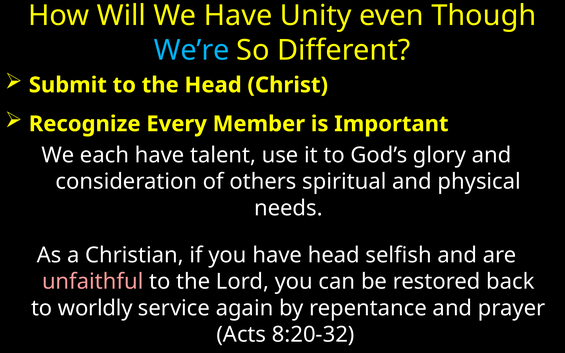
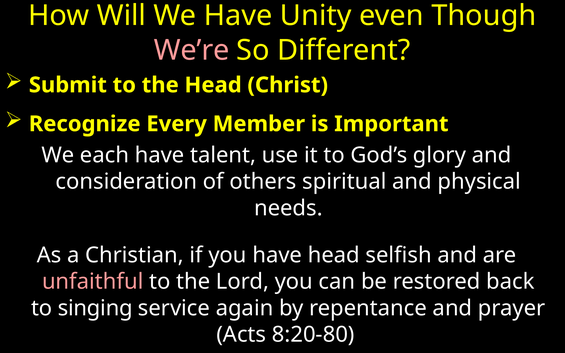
We’re colour: light blue -> pink
worldly: worldly -> singing
8:20-32: 8:20-32 -> 8:20-80
